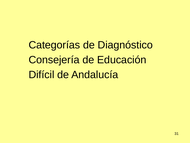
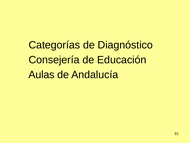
Difícil: Difícil -> Aulas
